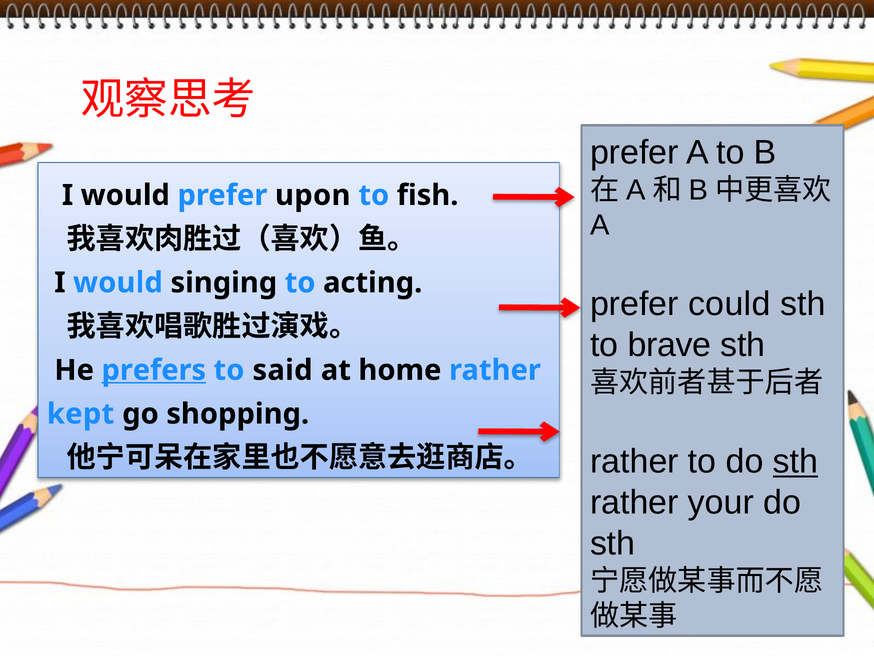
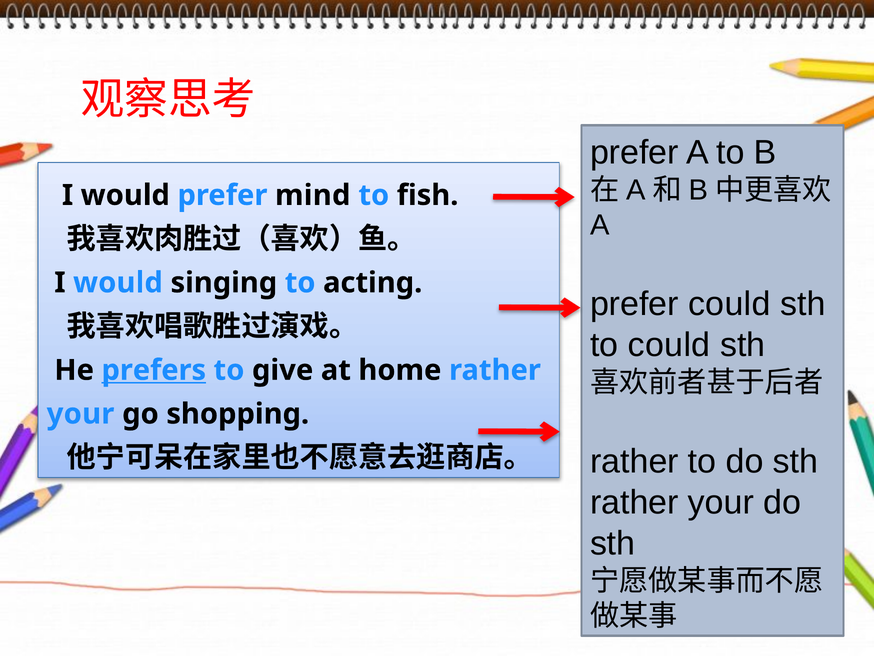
upon: upon -> mind
to brave: brave -> could
said: said -> give
kept at (81, 414): kept -> your
sth at (795, 461) underline: present -> none
